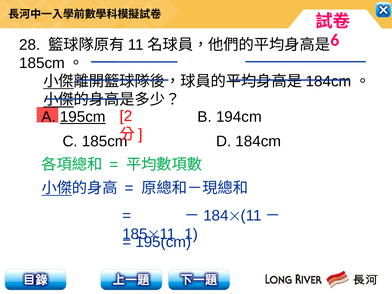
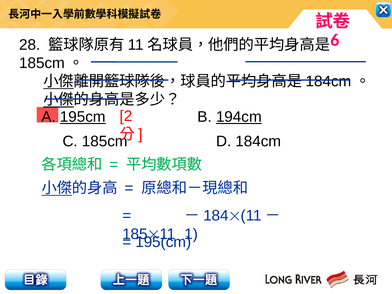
194cm underline: none -> present
